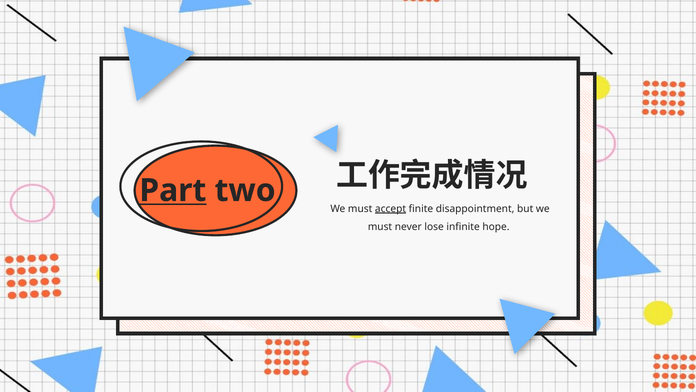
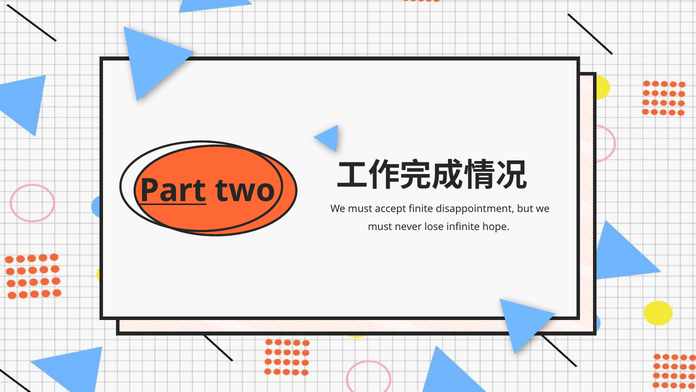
accept underline: present -> none
